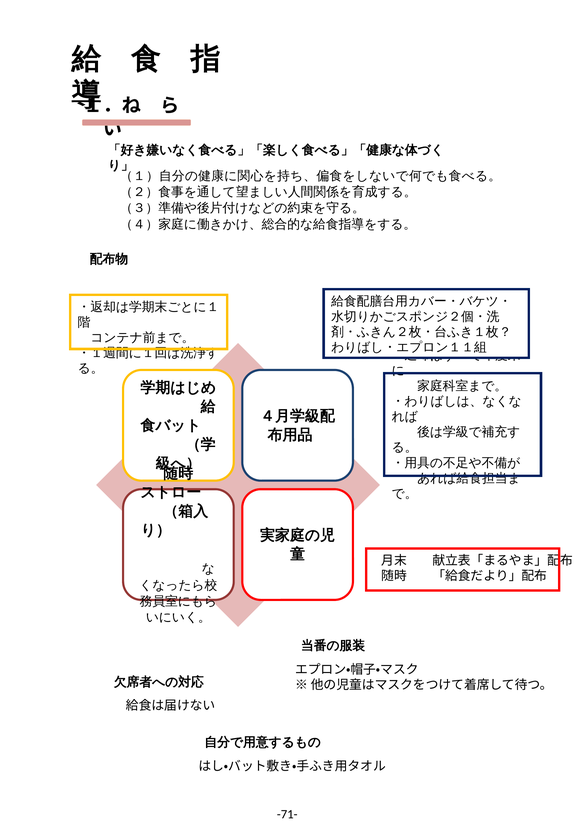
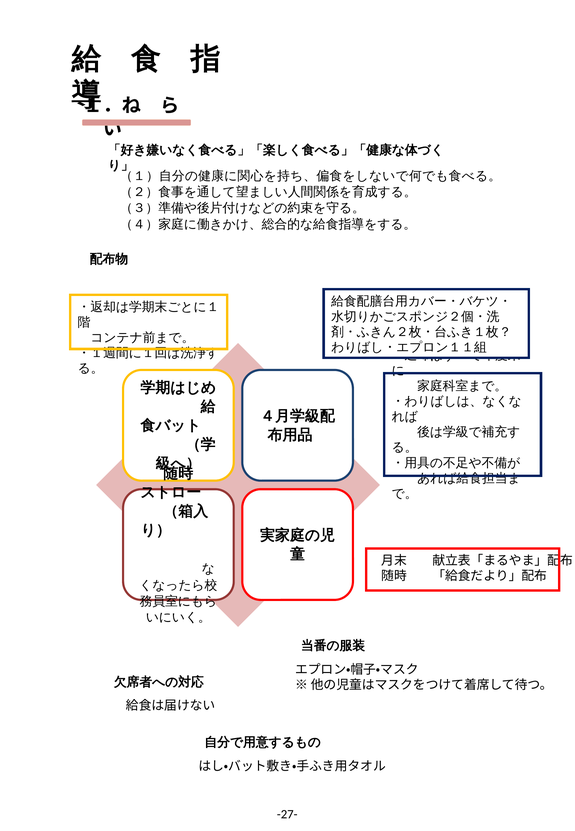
-71-: -71- -> -27-
